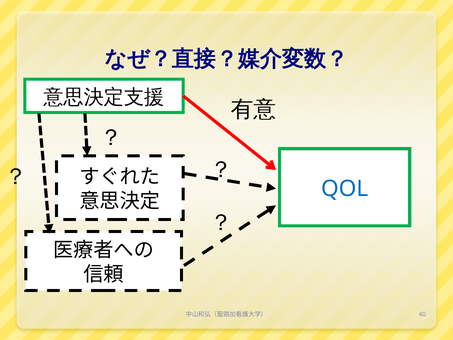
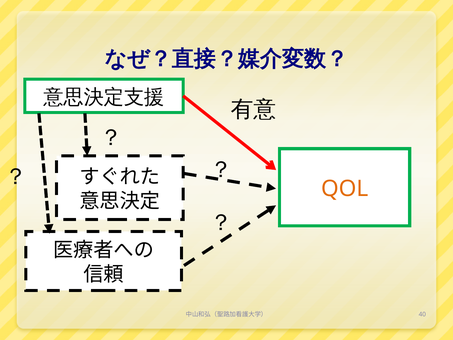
QOL colour: blue -> orange
